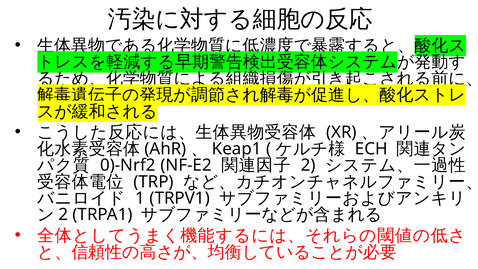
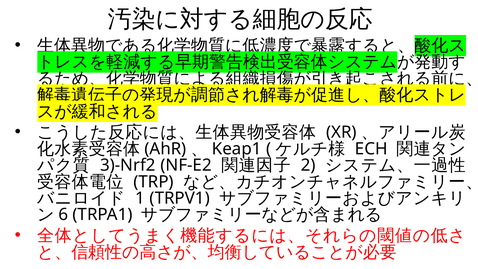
0)-Nrf2: 0)-Nrf2 -> 3)-Nrf2
2 at (63, 215): 2 -> 6
